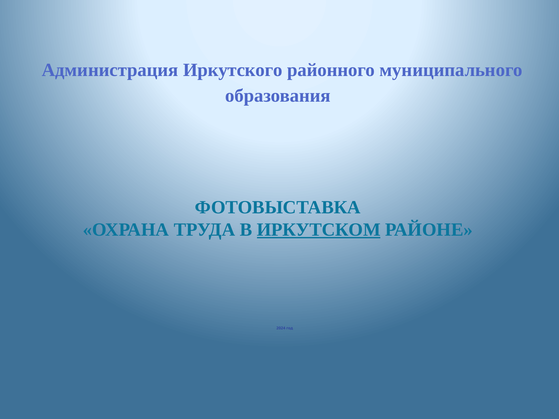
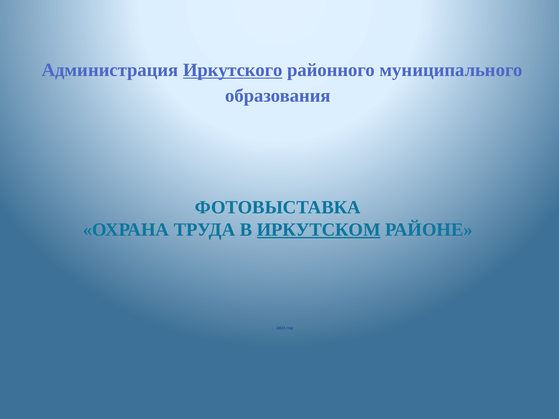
Иркутского underline: none -> present
